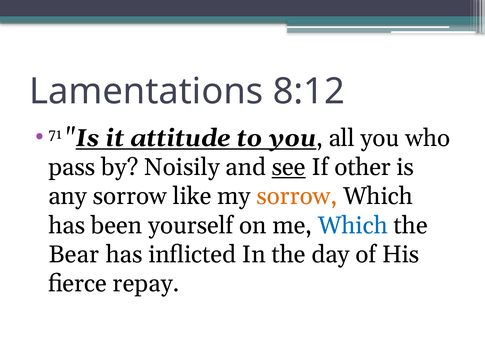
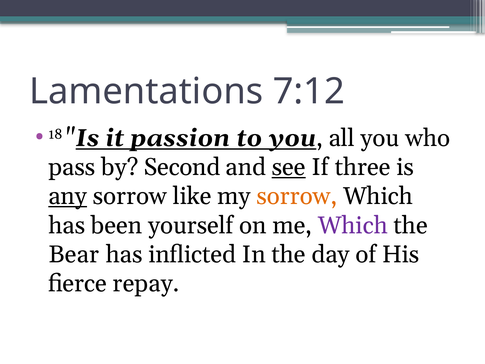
8:12: 8:12 -> 7:12
71: 71 -> 18
attitude: attitude -> passion
Noisily: Noisily -> Second
other: other -> three
any underline: none -> present
Which at (353, 225) colour: blue -> purple
